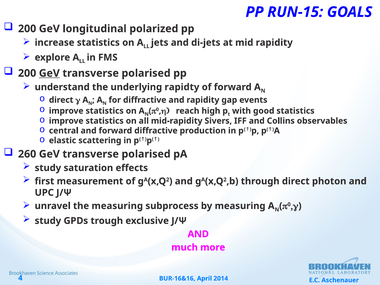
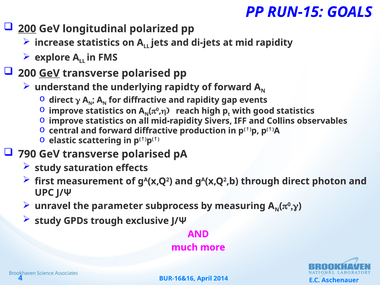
200 at (27, 29) underline: none -> present
260: 260 -> 790
the measuring: measuring -> parameter
